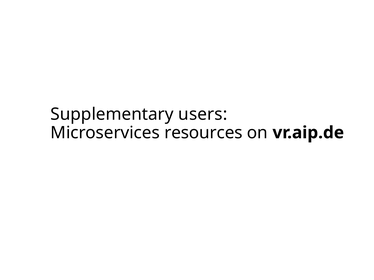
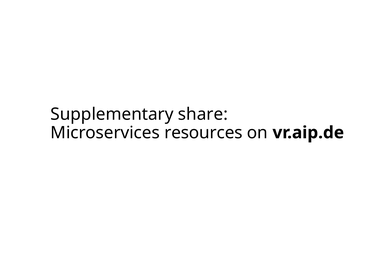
users: users -> share
